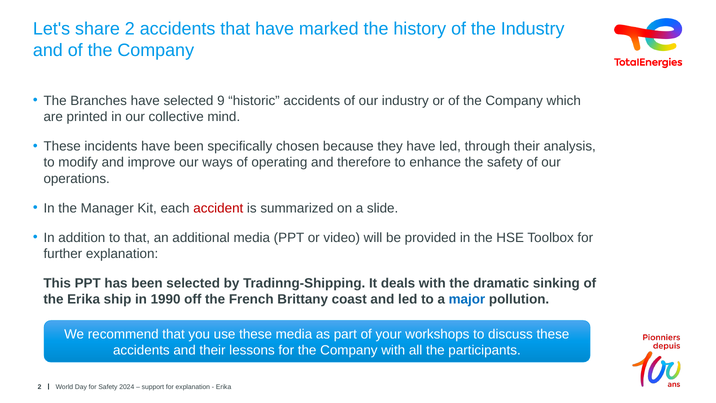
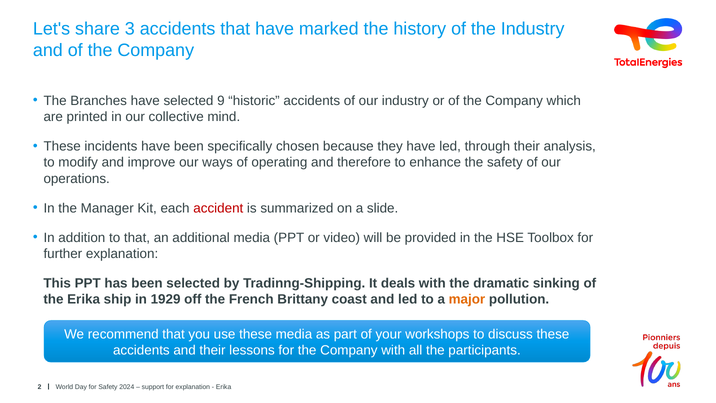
share 2: 2 -> 3
1990: 1990 -> 1929
major colour: blue -> orange
